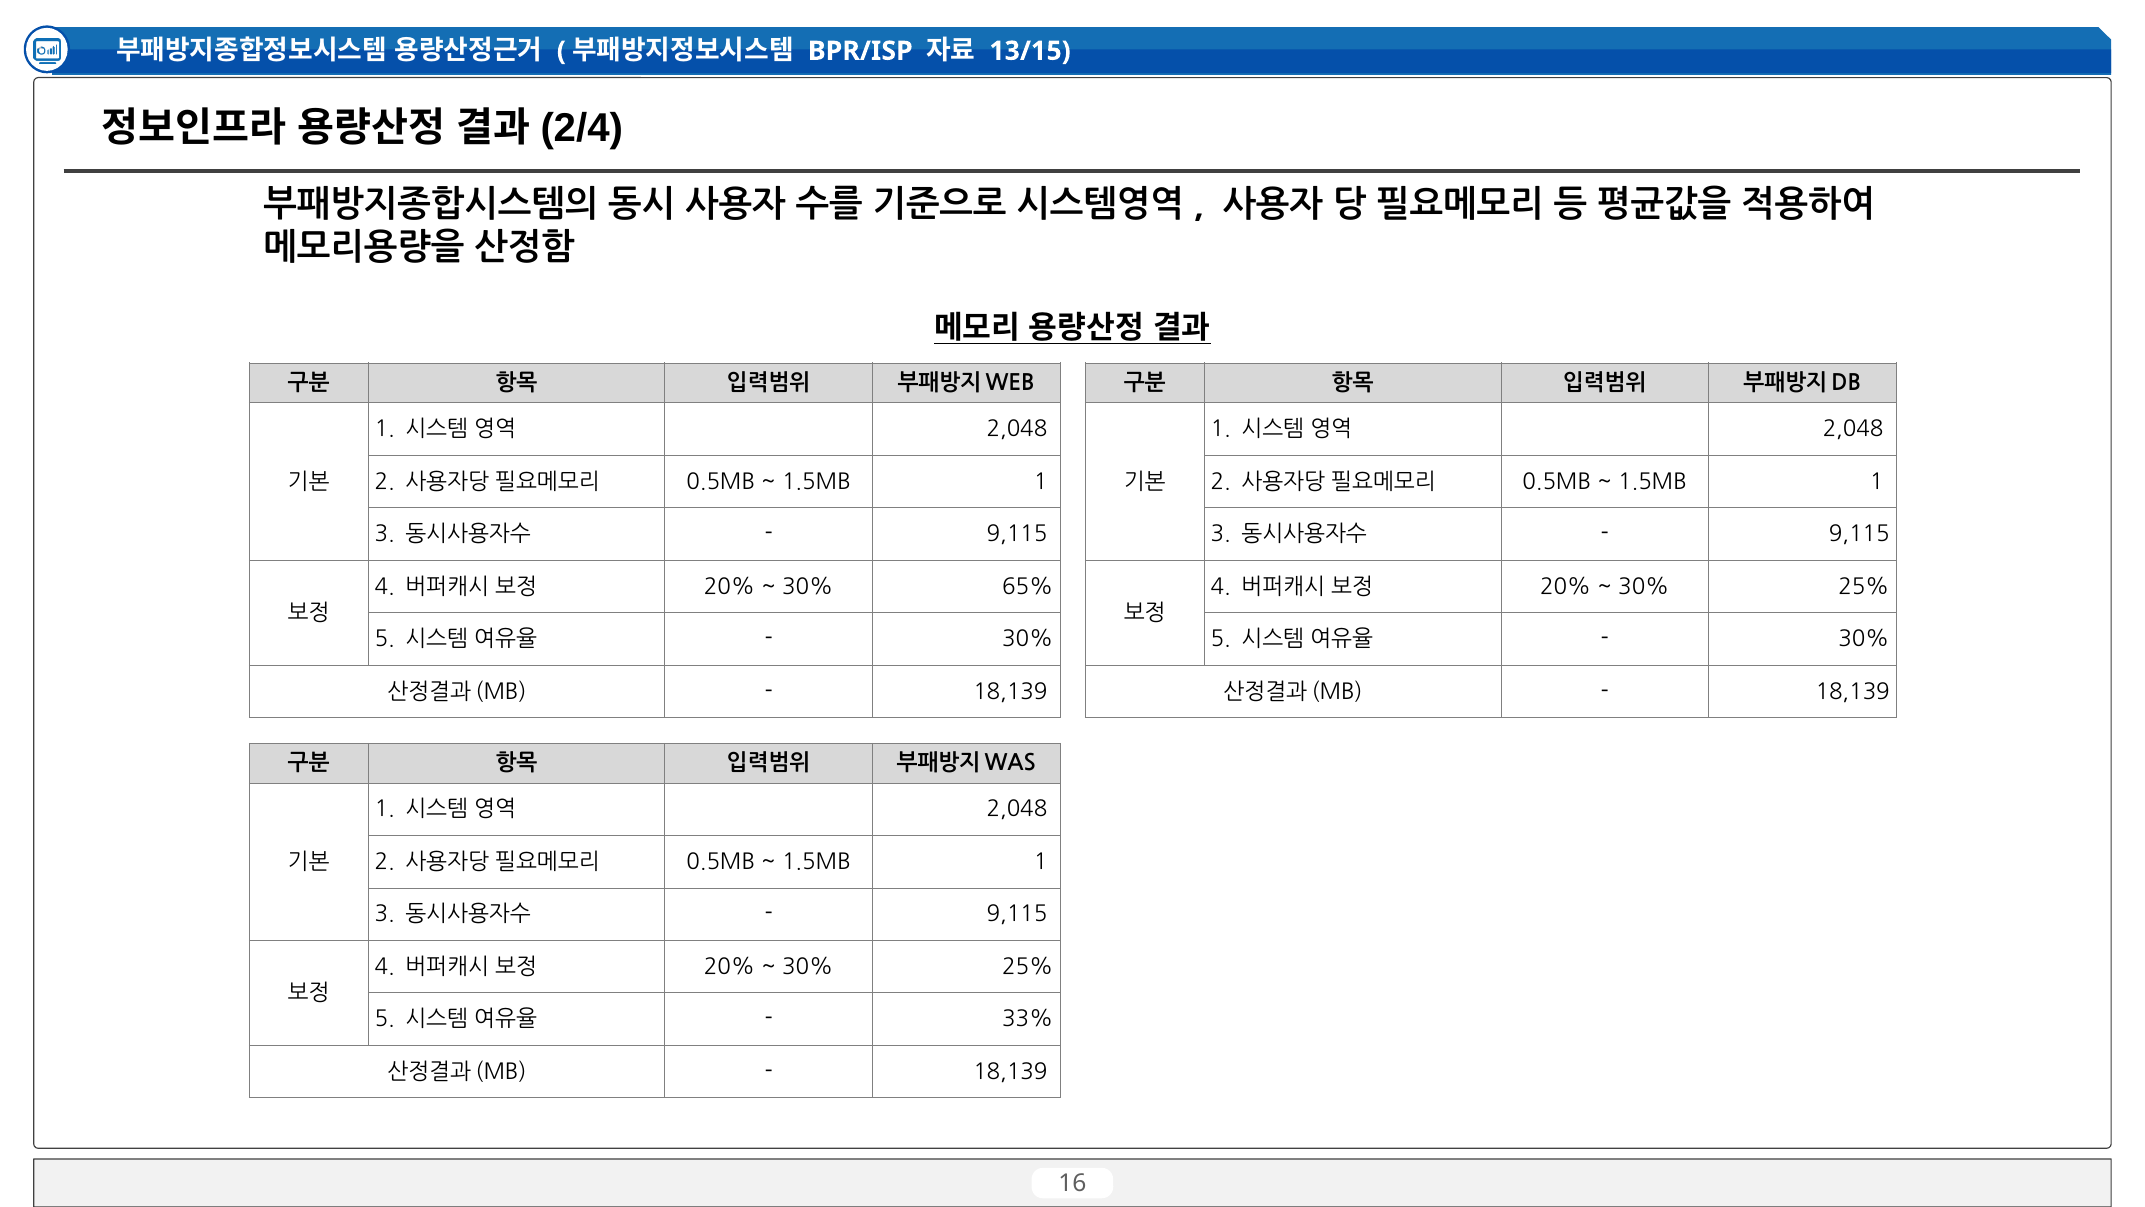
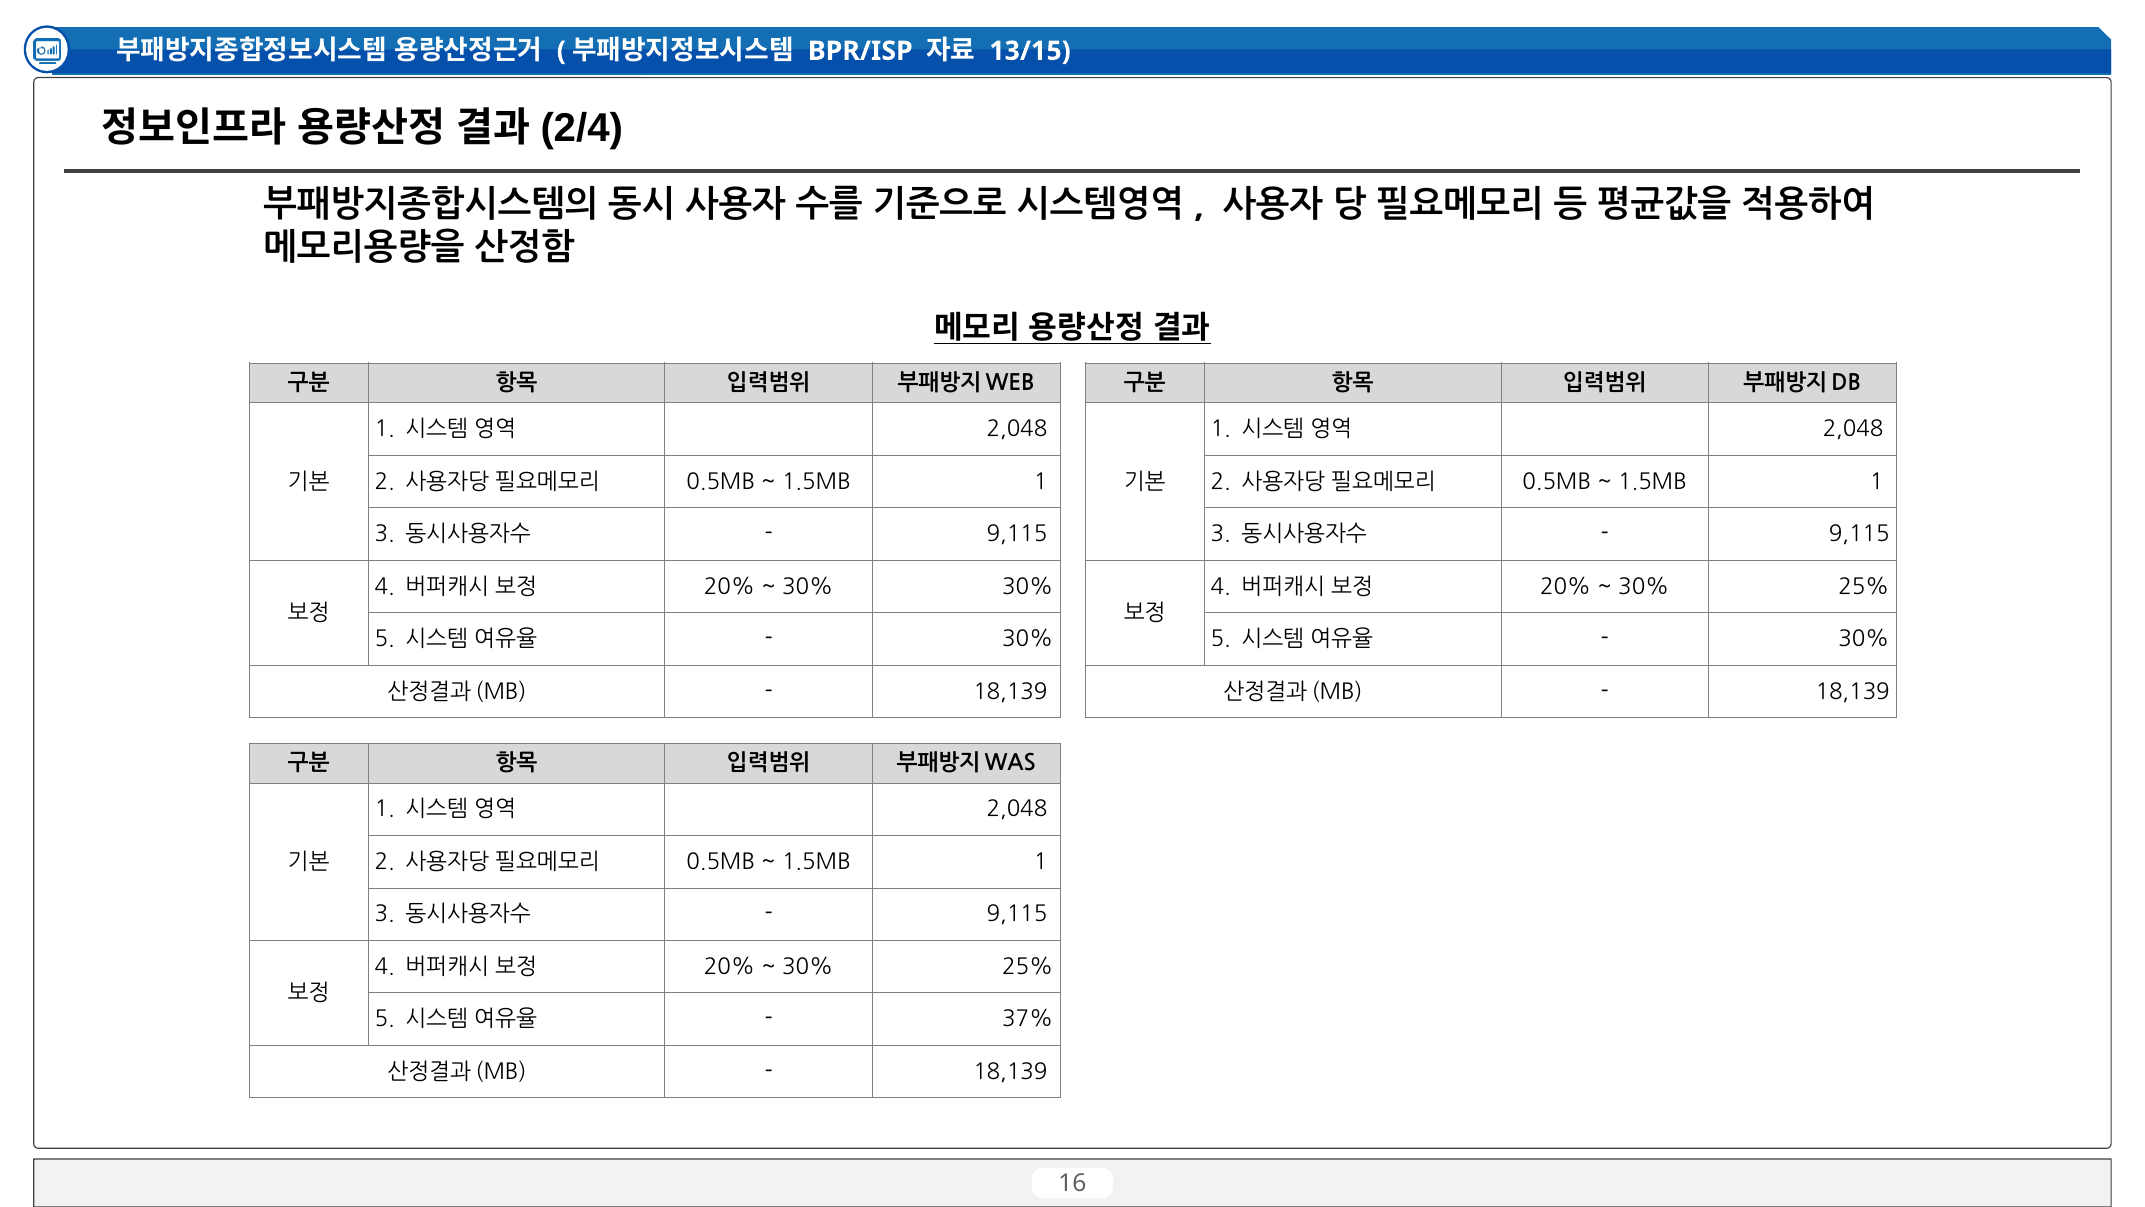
30% 65%: 65% -> 30%
33%: 33% -> 37%
